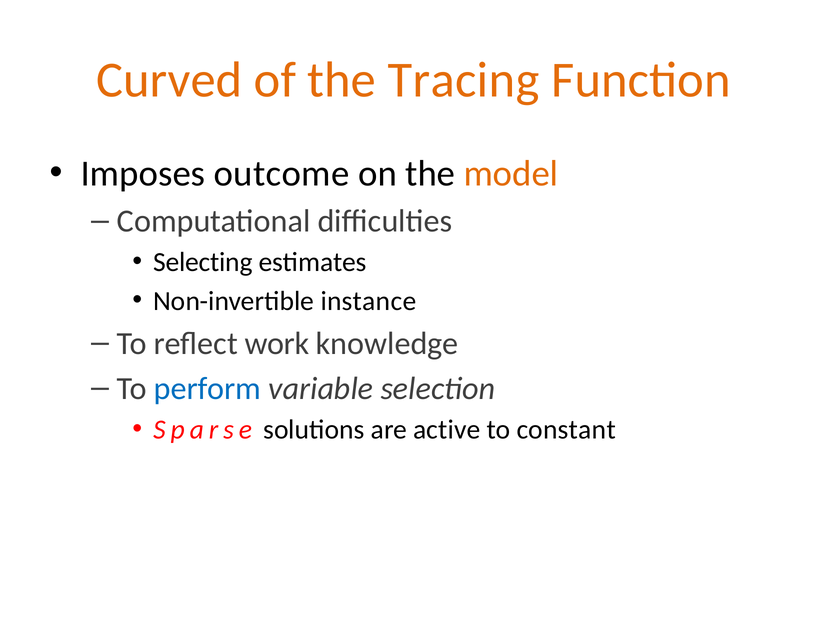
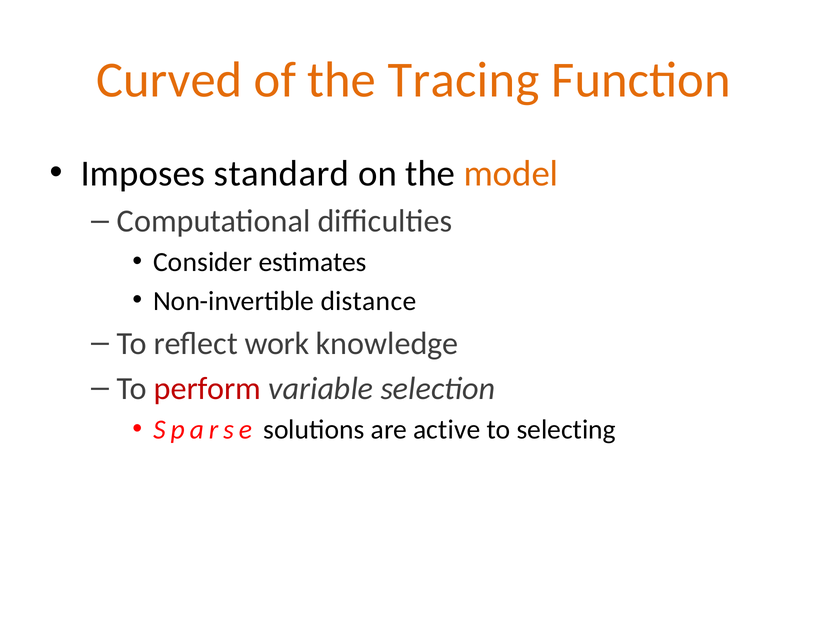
outcome: outcome -> standard
Selecting: Selecting -> Consider
instance: instance -> distance
perform colour: blue -> red
constant: constant -> selecting
